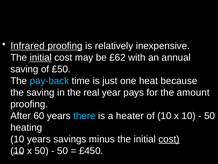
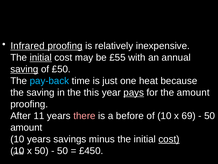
£62: £62 -> £55
saving at (24, 69) underline: none -> present
real: real -> this
pays underline: none -> present
60: 60 -> 11
there colour: light blue -> pink
heater: heater -> before
x 10: 10 -> 69
heating at (26, 127): heating -> amount
